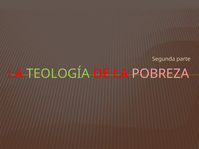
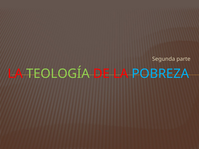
POBREZA colour: pink -> light blue
